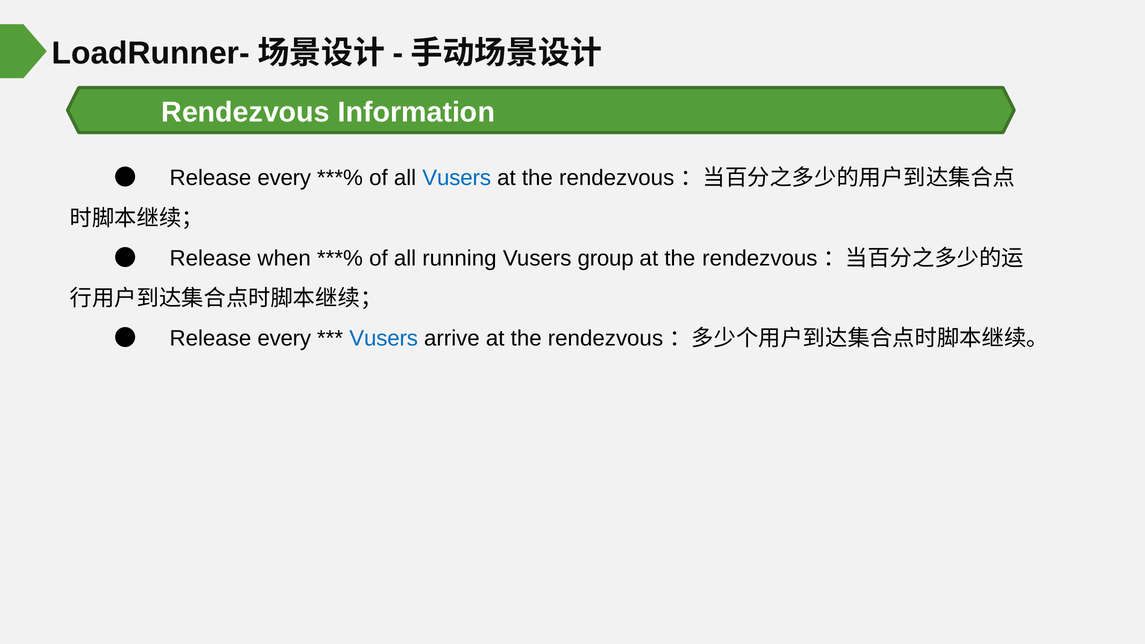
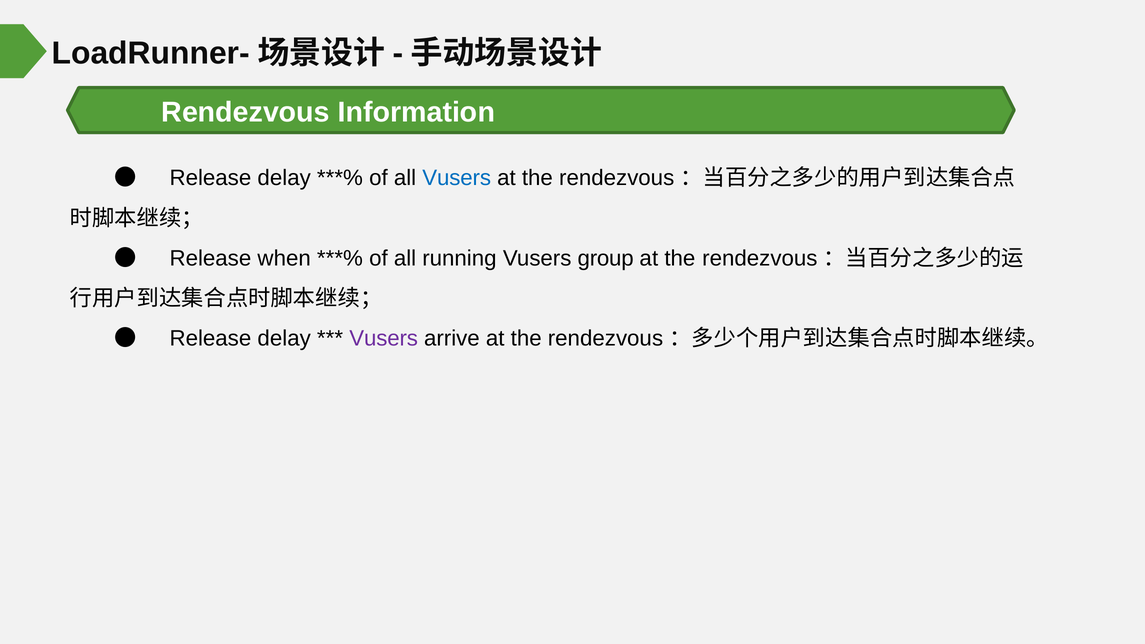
every at (284, 178): every -> delay
every at (284, 338): every -> delay
Vusers at (384, 338) colour: blue -> purple
